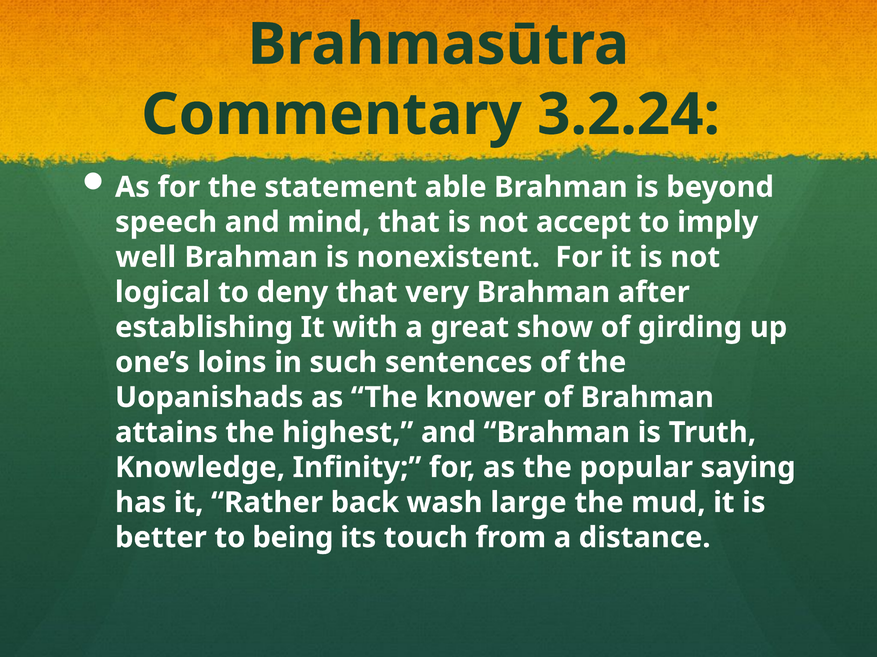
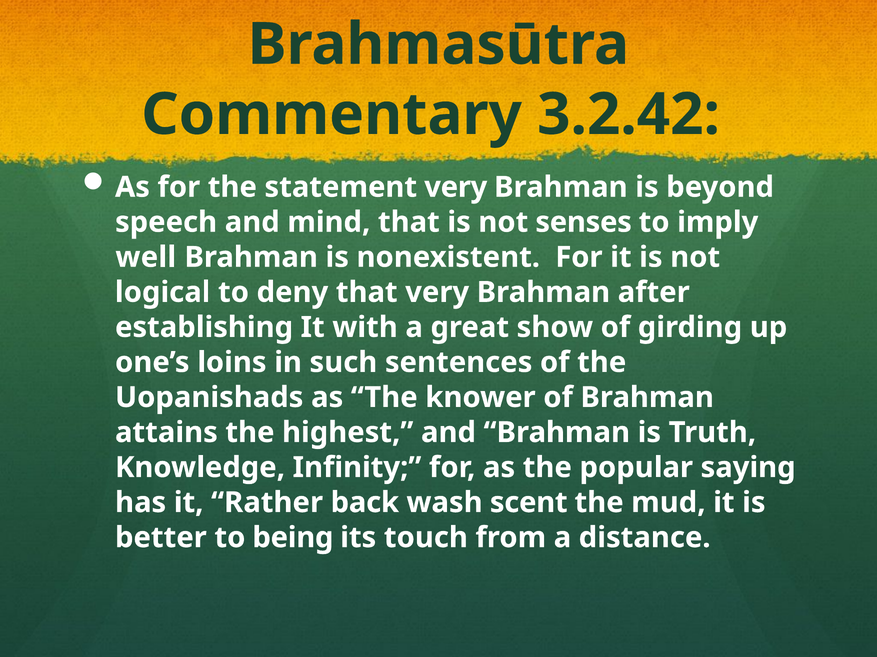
3.2.24: 3.2.24 -> 3.2.42
statement able: able -> very
accept: accept -> senses
large: large -> scent
